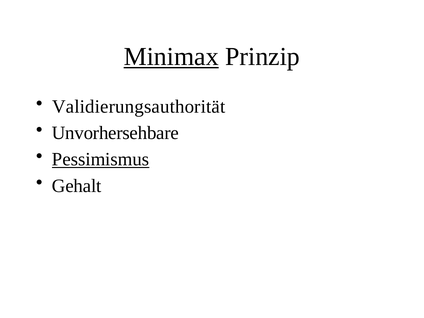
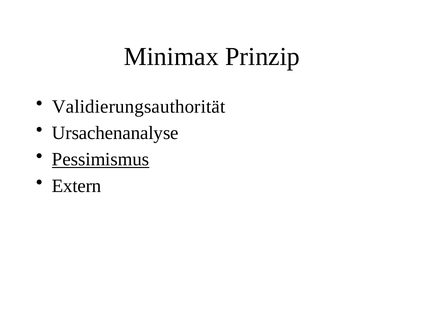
Minimax underline: present -> none
Unvorhersehbare: Unvorhersehbare -> Ursachenanalyse
Gehalt: Gehalt -> Extern
